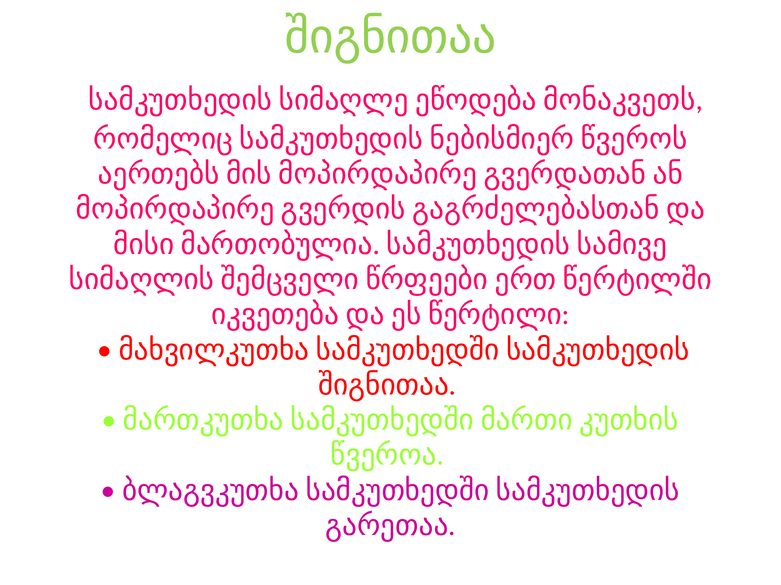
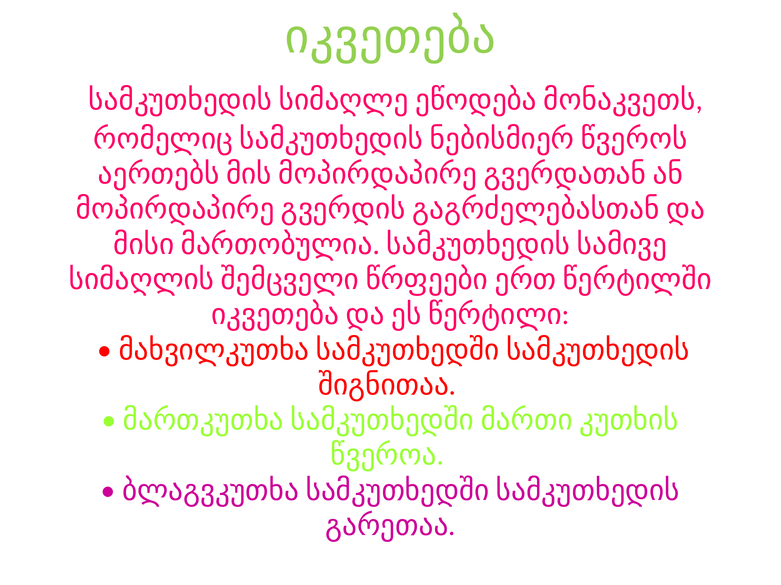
შიგნითაა at (390, 37): შიგნითაა -> იკვეთება
